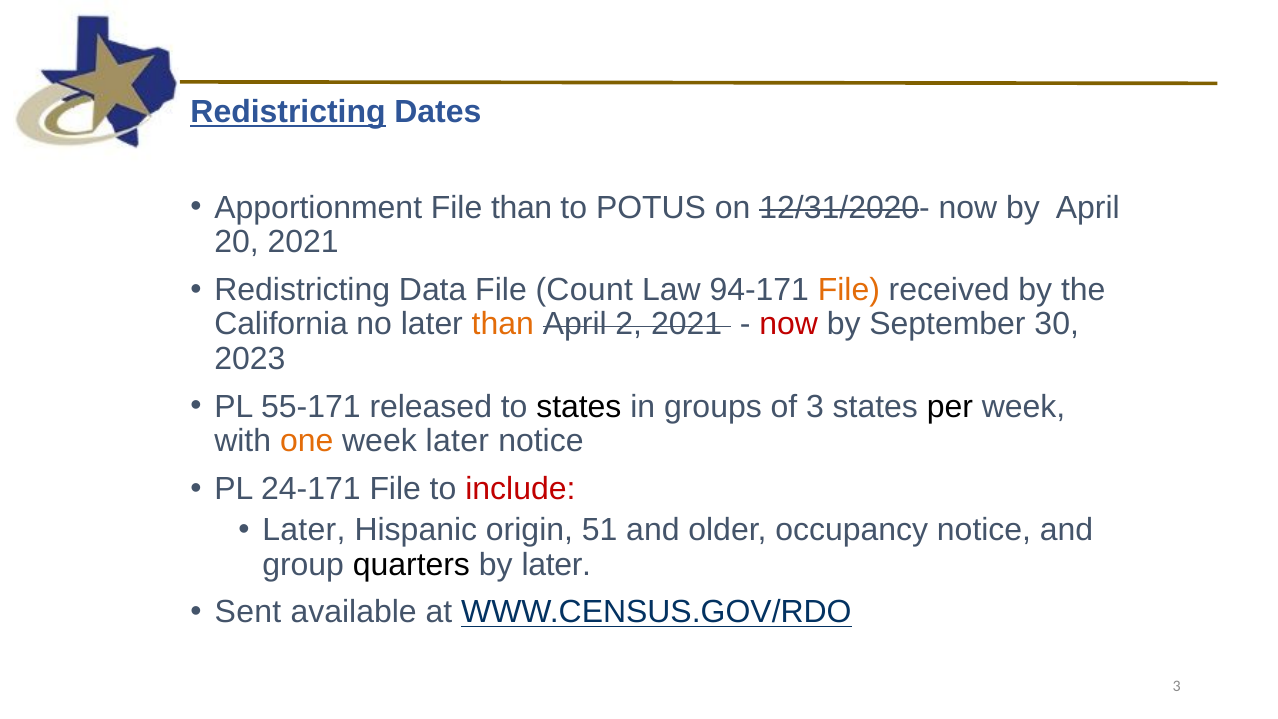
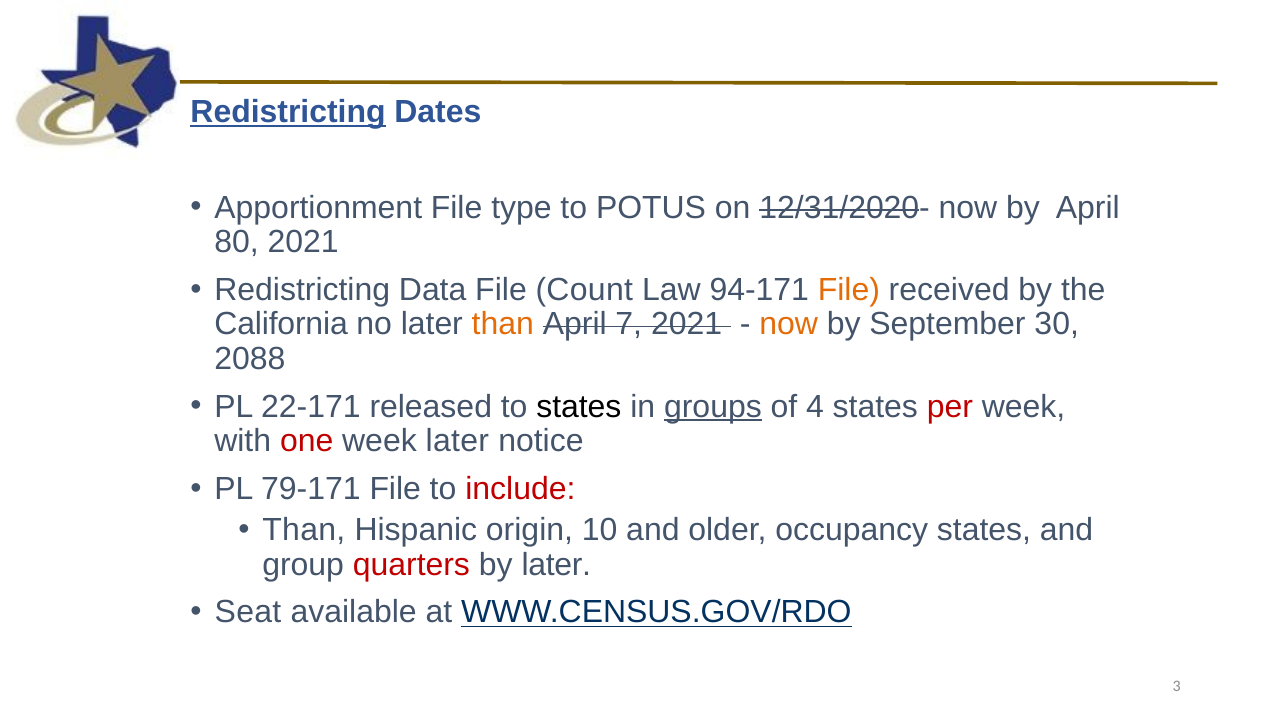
File than: than -> type
20: 20 -> 80
2: 2 -> 7
now at (789, 324) colour: red -> orange
2023: 2023 -> 2088
55-171: 55-171 -> 22-171
groups underline: none -> present
of 3: 3 -> 4
per colour: black -> red
one colour: orange -> red
24-171: 24-171 -> 79-171
Later at (304, 530): Later -> Than
51: 51 -> 10
occupancy notice: notice -> states
quarters colour: black -> red
Sent: Sent -> Seat
